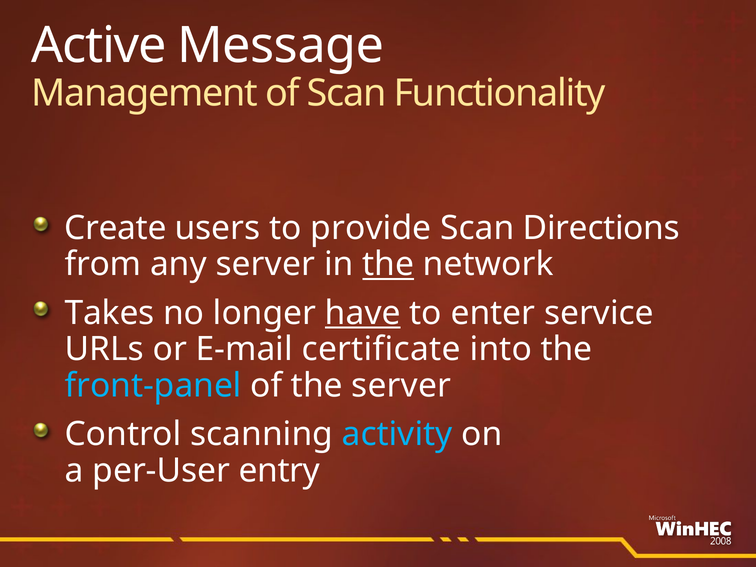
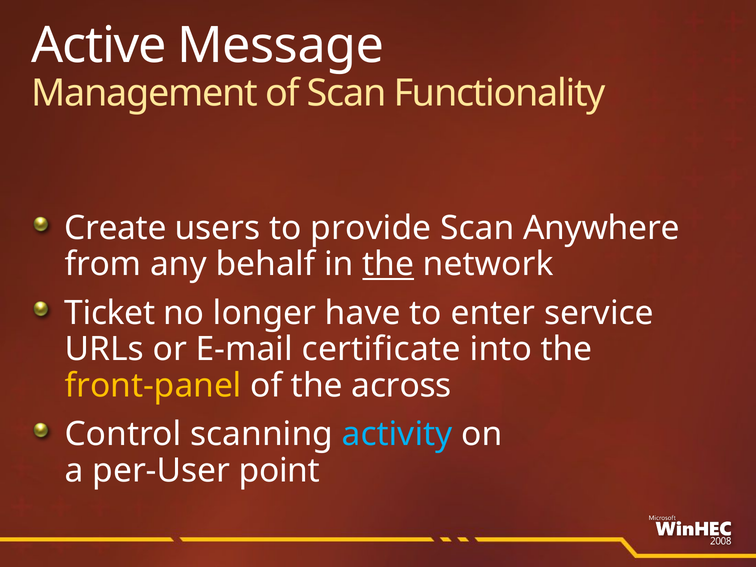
Directions: Directions -> Anywhere
any server: server -> behalf
Takes: Takes -> Ticket
have underline: present -> none
front-panel colour: light blue -> yellow
the server: server -> across
entry: entry -> point
